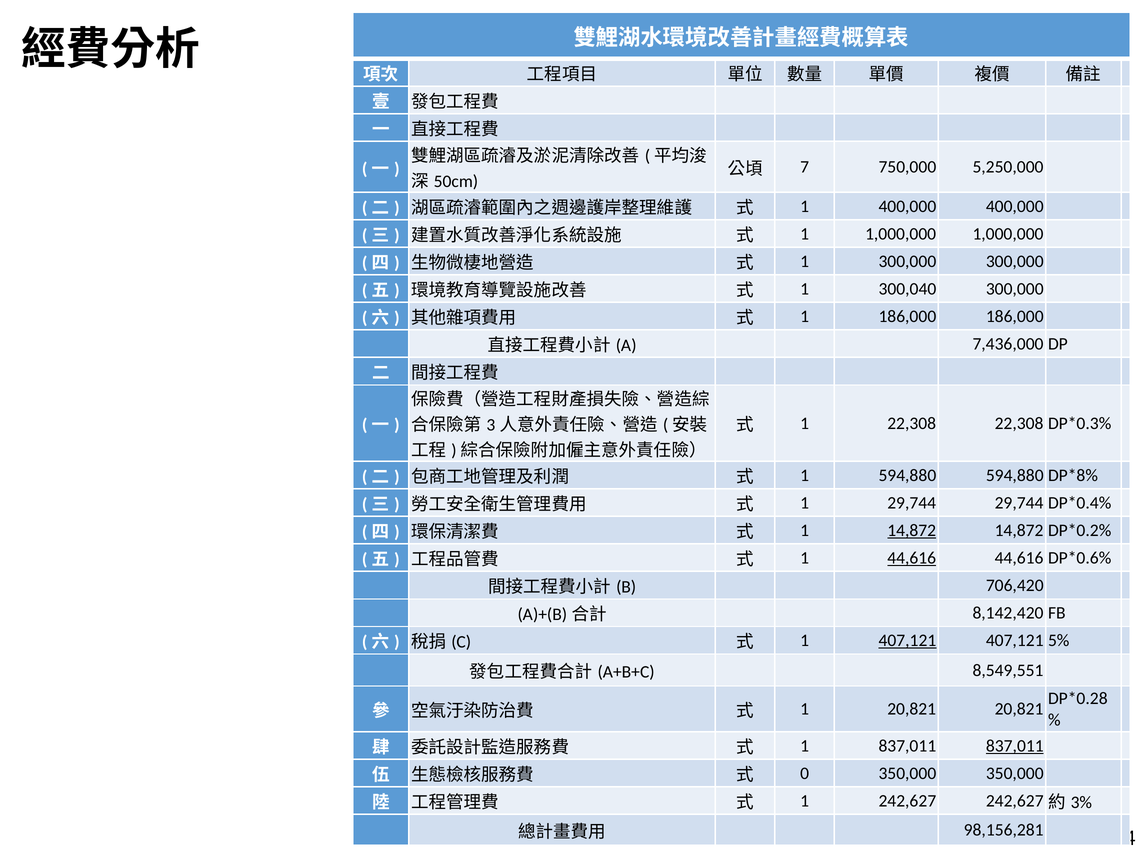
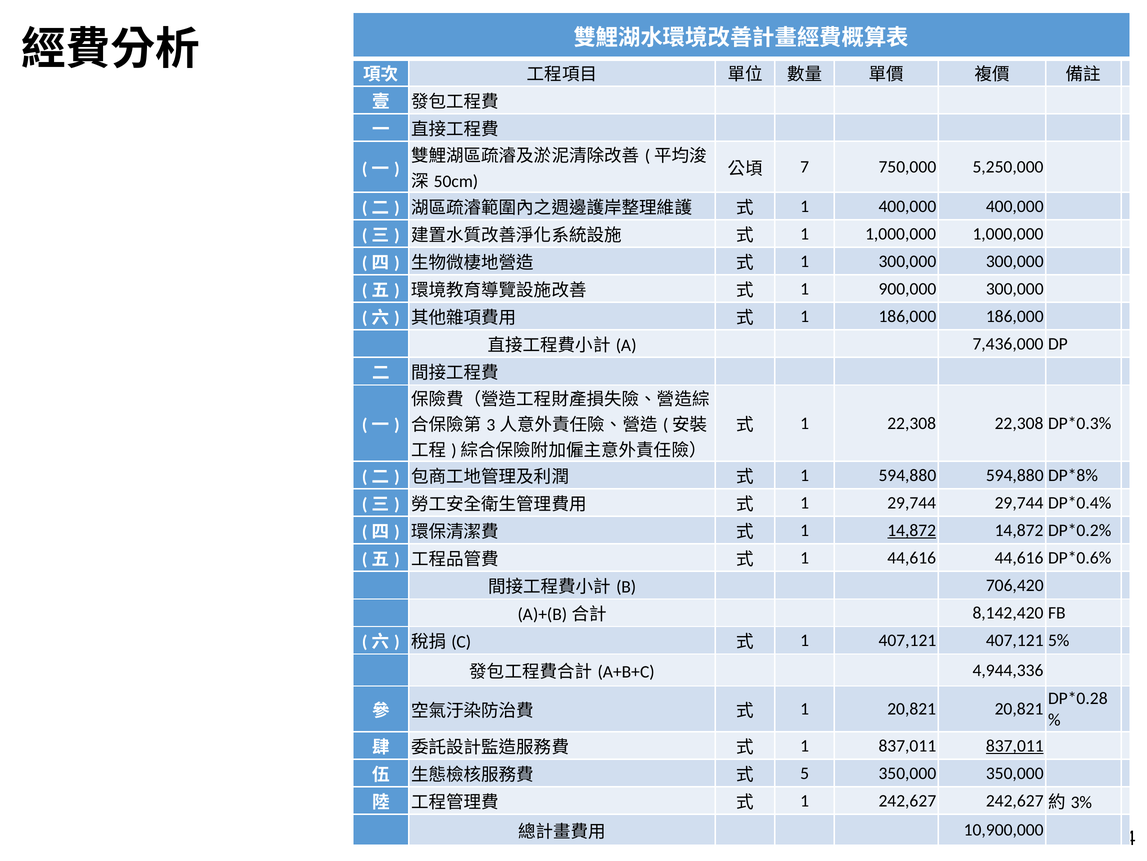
300,040: 300,040 -> 900,000
44,616 at (912, 557) underline: present -> none
407,121 underline: present -> none
8,549,551: 8,549,551 -> 4,944,336
0: 0 -> 5
98,156,281: 98,156,281 -> 10,900,000
